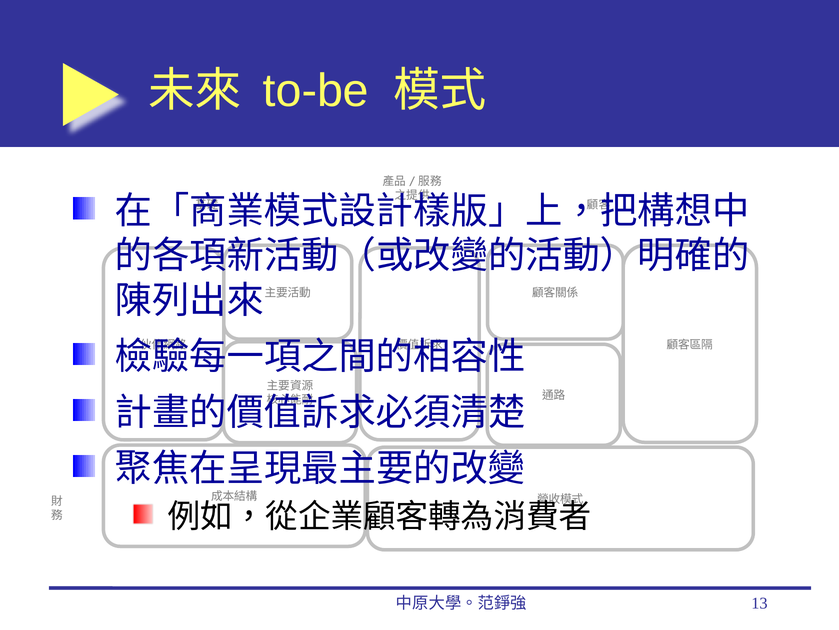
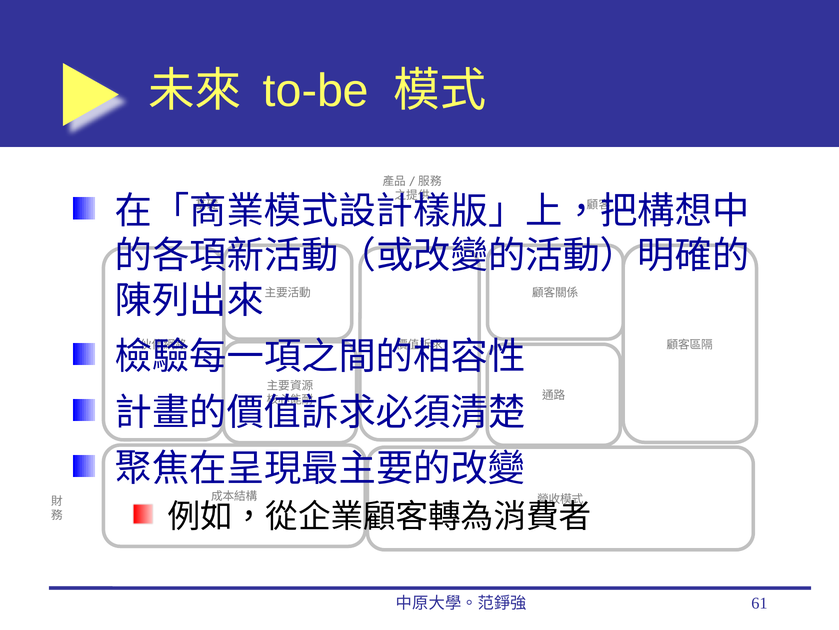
13: 13 -> 61
